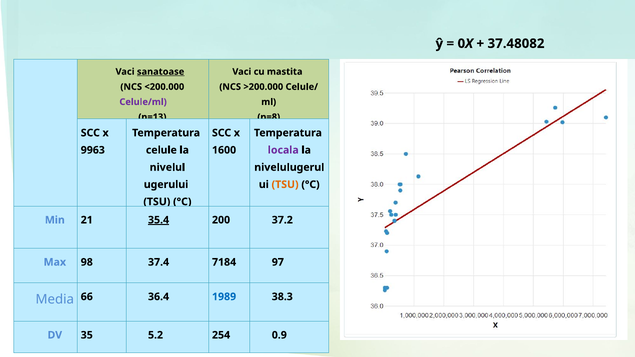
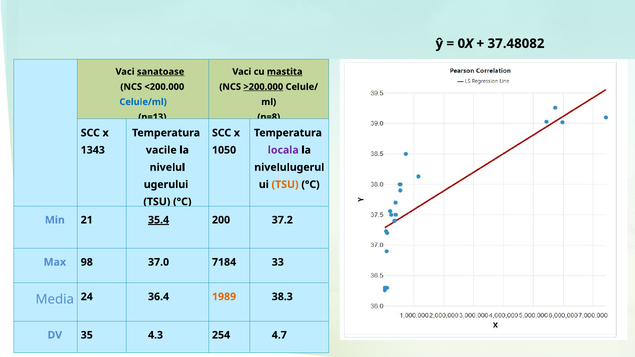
mastita underline: none -> present
>200.000 underline: none -> present
Celule/ml colour: purple -> blue
9963: 9963 -> 1343
celule: celule -> vacile
1600: 1600 -> 1050
37.4: 37.4 -> 37.0
97: 97 -> 33
66: 66 -> 24
1989 colour: blue -> orange
5.2: 5.2 -> 4.3
0.9: 0.9 -> 4.7
